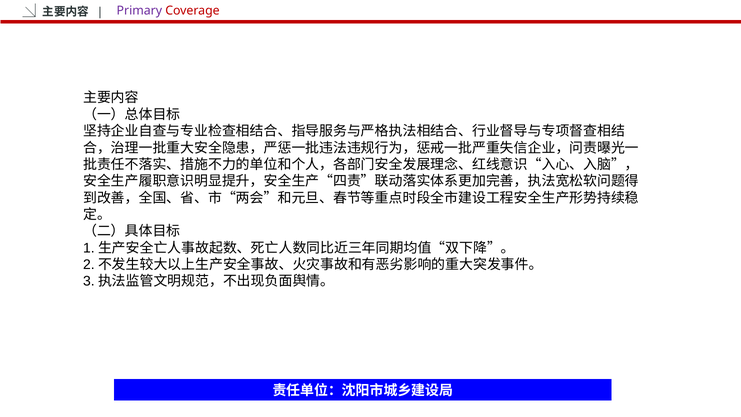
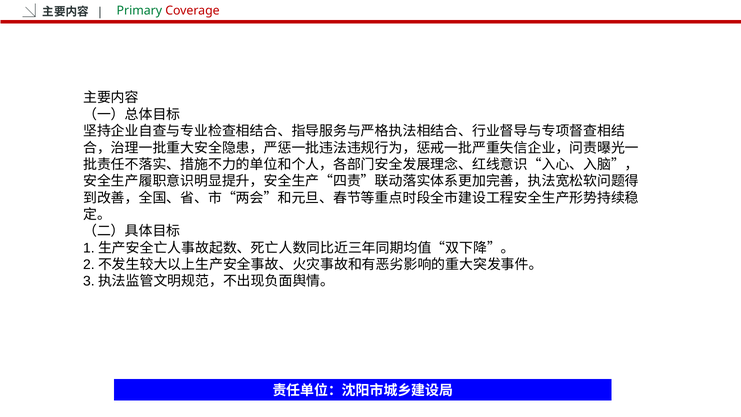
Primary colour: purple -> green
